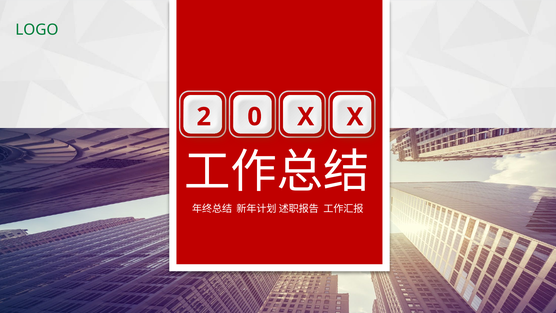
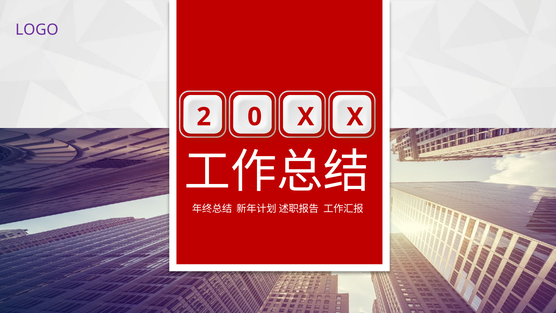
LOGO colour: green -> purple
